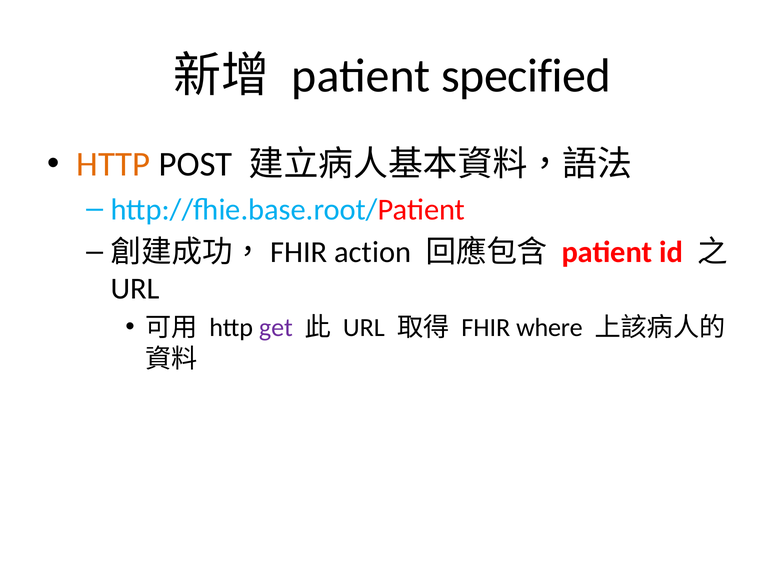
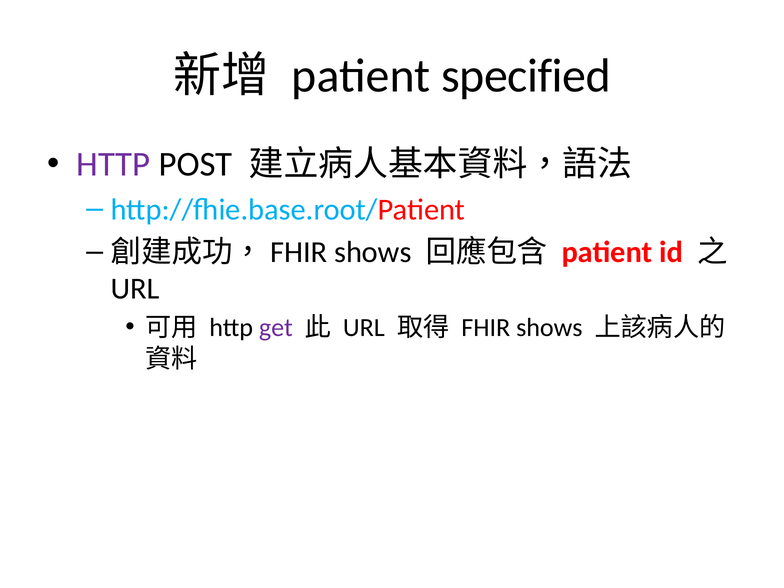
HTTP at (113, 164) colour: orange -> purple
action at (373, 252): action -> shows
FHIR where: where -> shows
